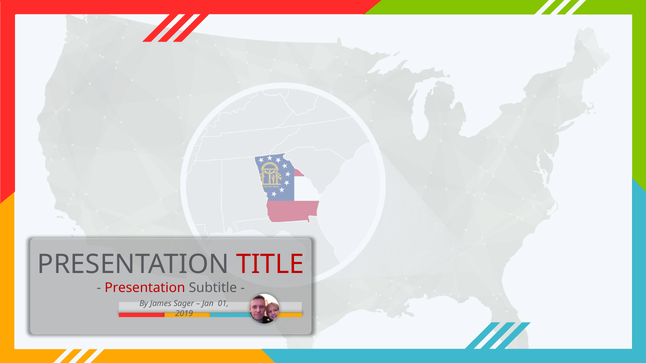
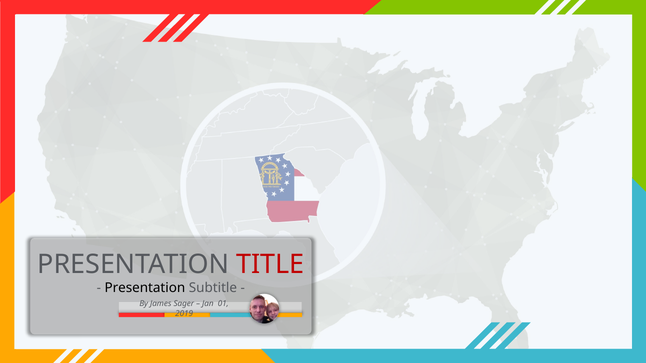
Presentation at (145, 288) colour: red -> black
